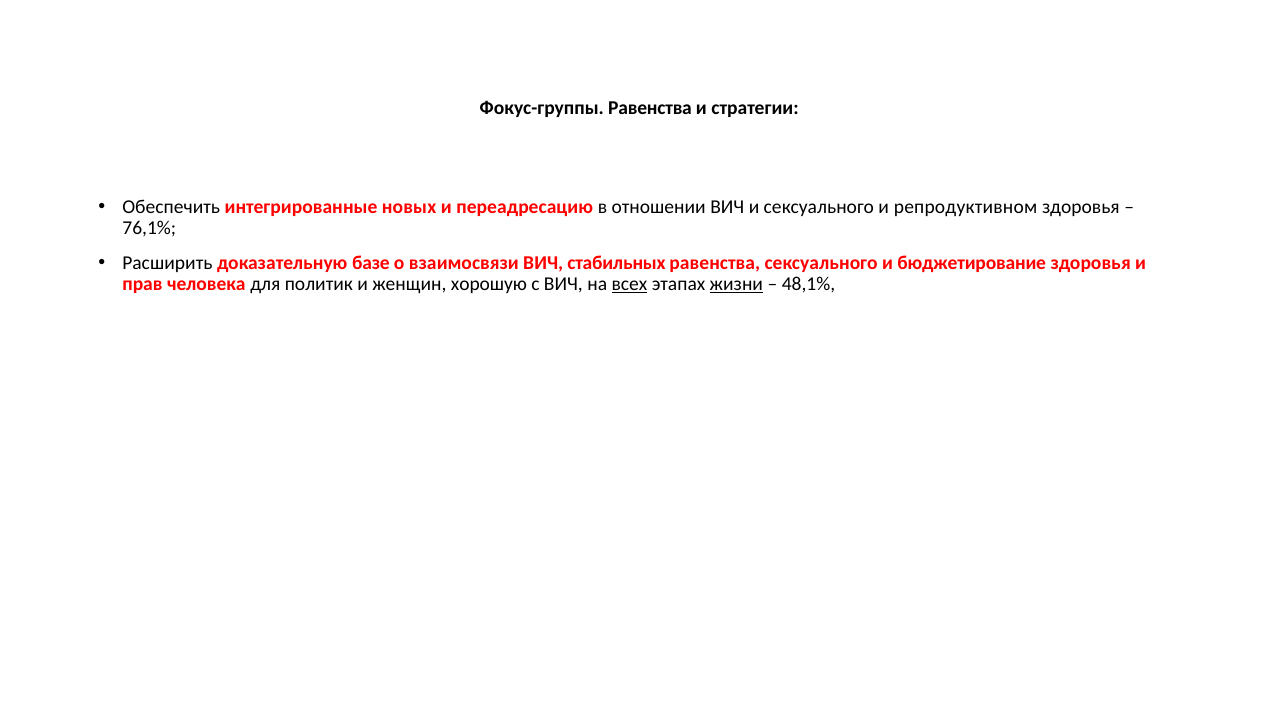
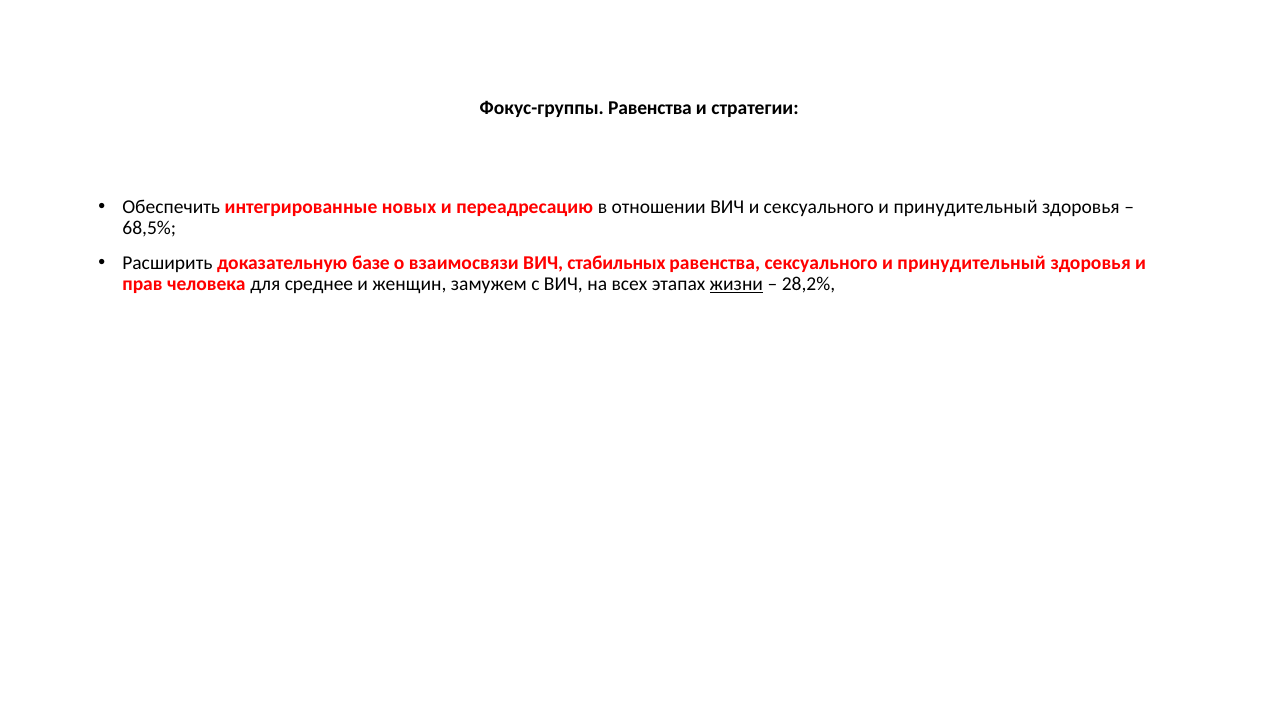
и сексуального и репродуктивном: репродуктивном -> принудительный
76,1%: 76,1% -> 68,5%
равенства сексуального и бюджетирование: бюджетирование -> принудительный
политик: политик -> среднее
хорошую: хорошую -> замужем
всех underline: present -> none
48,1%: 48,1% -> 28,2%
